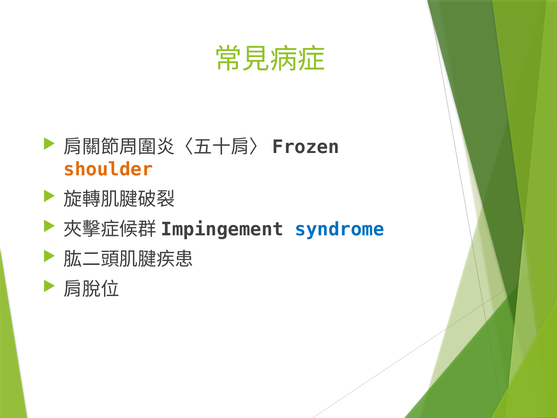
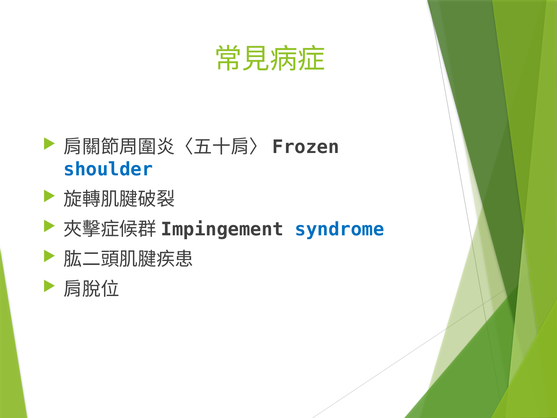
shoulder colour: orange -> blue
